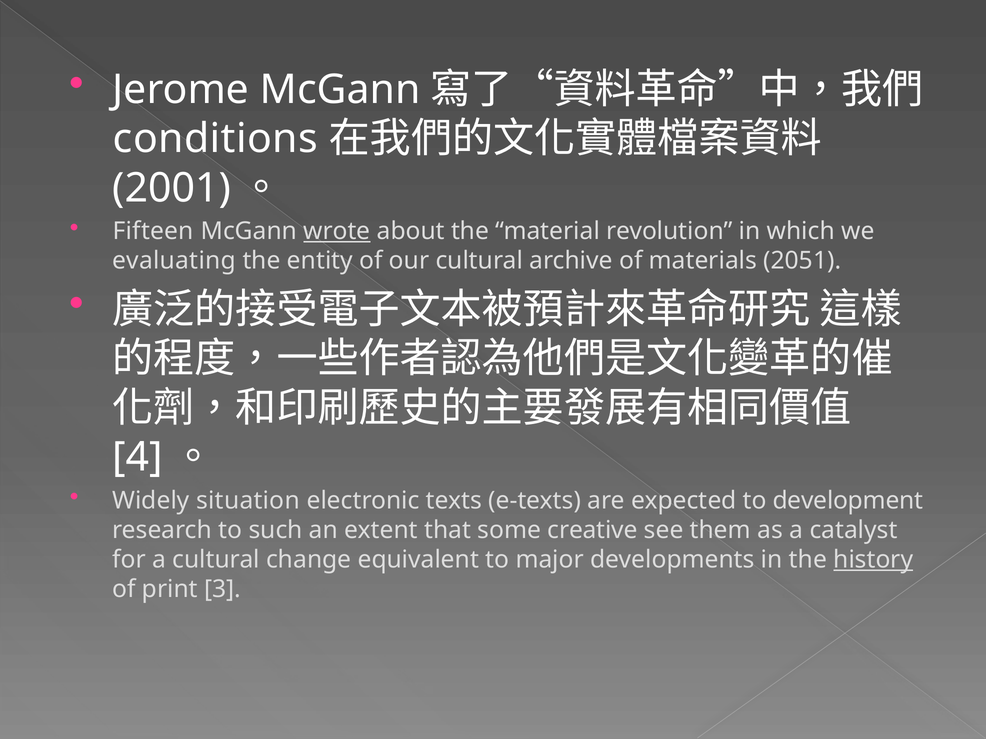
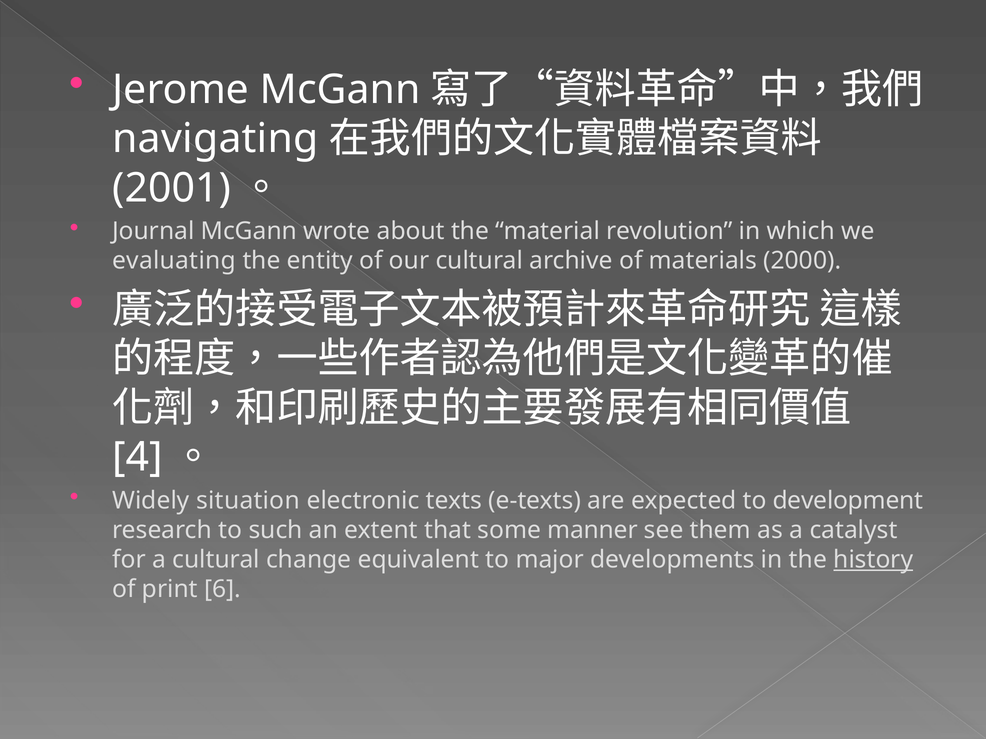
conditions: conditions -> navigating
Fifteen: Fifteen -> Journal
wrote underline: present -> none
2051: 2051 -> 2000
creative: creative -> manner
3: 3 -> 6
